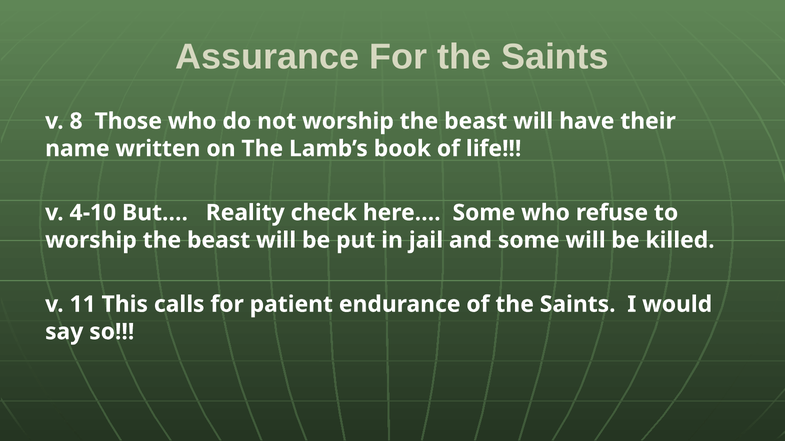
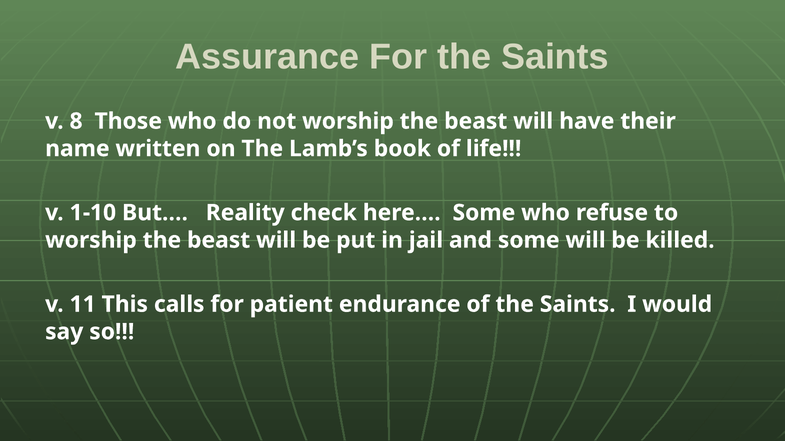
4-10: 4-10 -> 1-10
